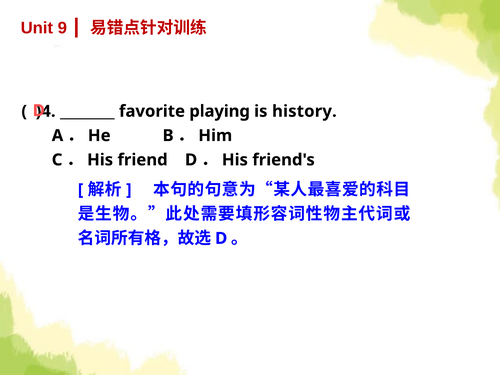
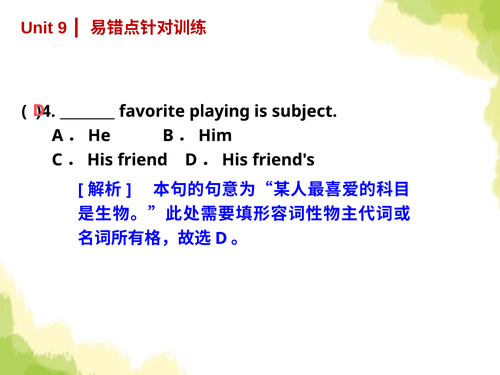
history: history -> subject
